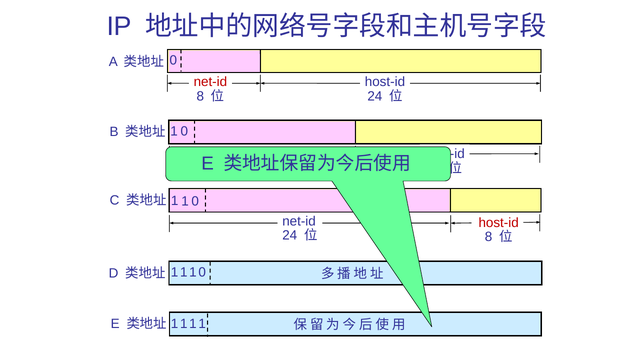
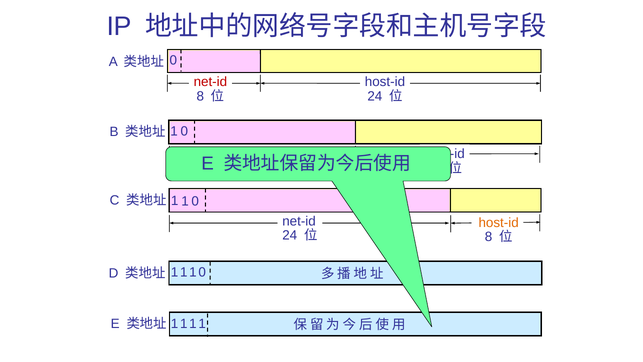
host-id at (499, 222) colour: red -> orange
